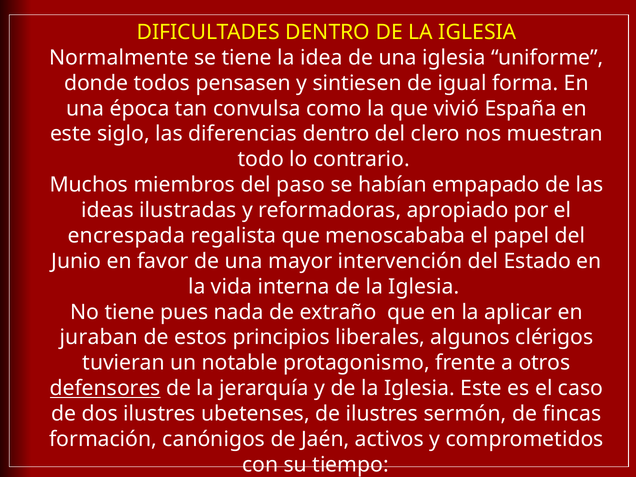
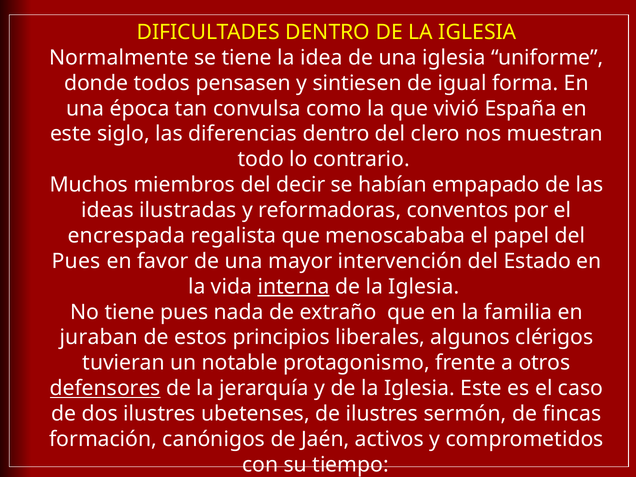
paso: paso -> decir
apropiado: apropiado -> conventos
Junio at (76, 261): Junio -> Pues
interna underline: none -> present
aplicar: aplicar -> familia
